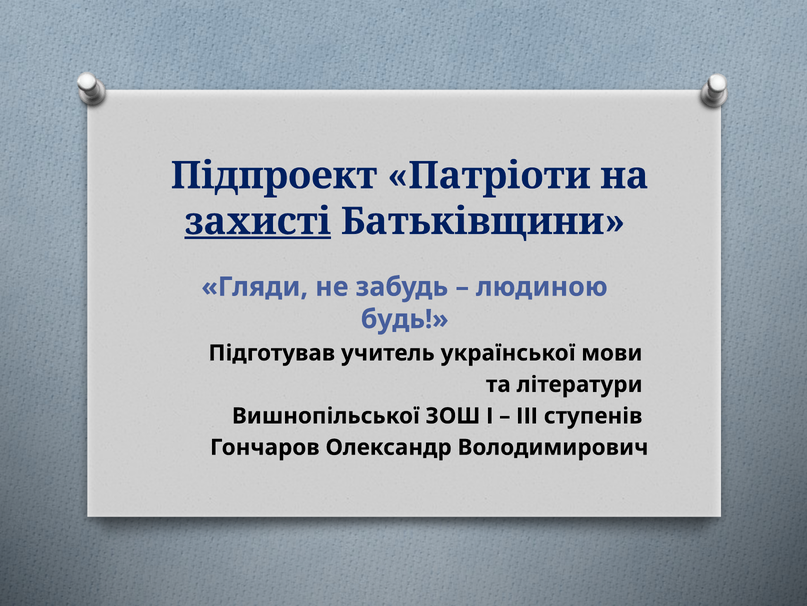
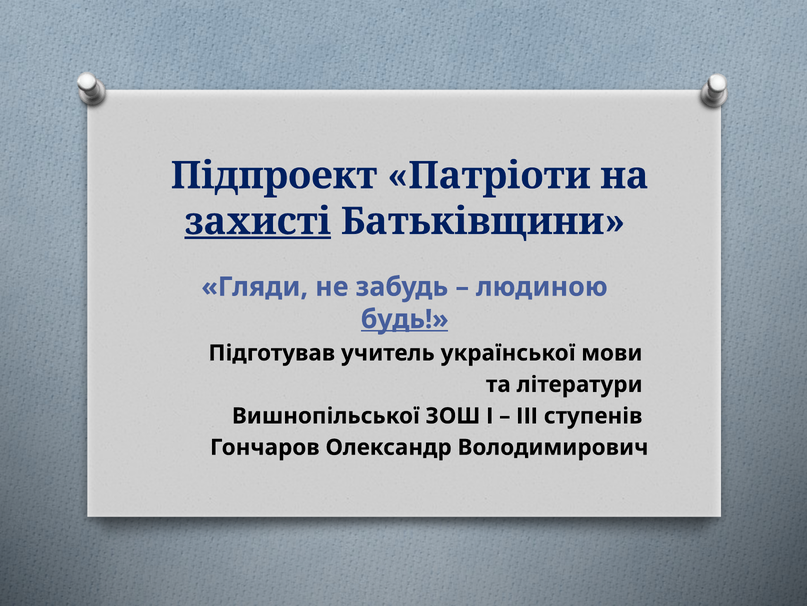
будь underline: none -> present
